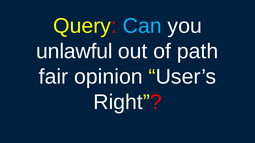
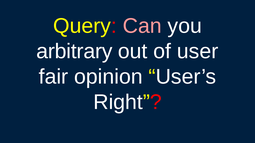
Can colour: light blue -> pink
unlawful: unlawful -> arbitrary
path: path -> user
